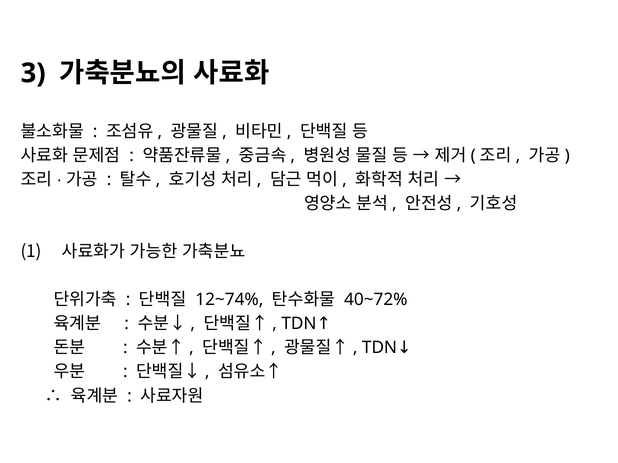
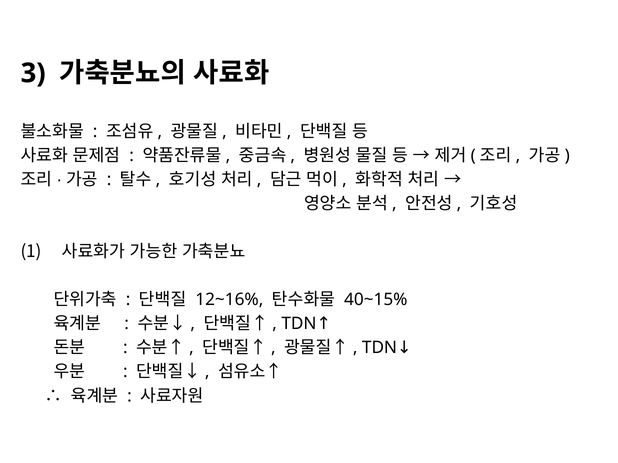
12~74%: 12~74% -> 12~16%
40~72%: 40~72% -> 40~15%
